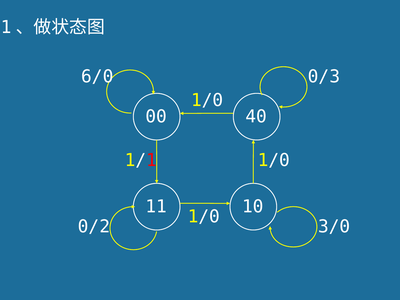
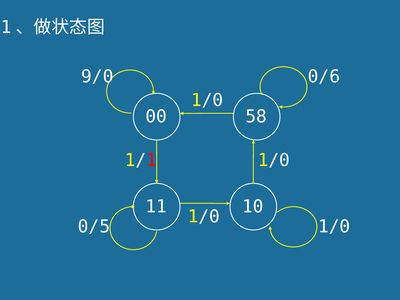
6/0: 6/0 -> 9/0
0/3: 0/3 -> 0/6
40: 40 -> 58
3/0 at (334, 227): 3/0 -> 1/0
0/2: 0/2 -> 0/5
